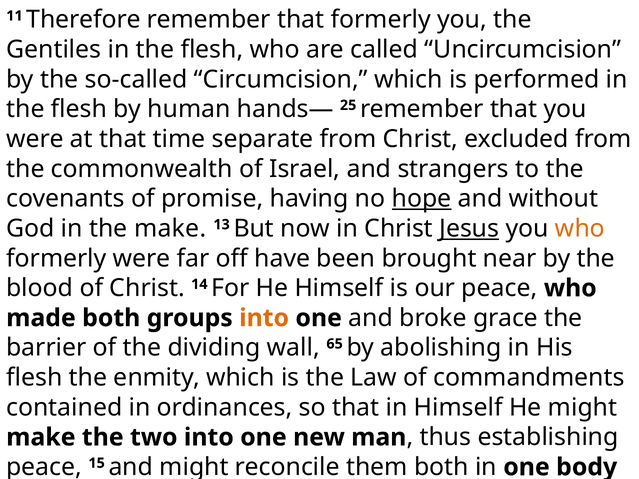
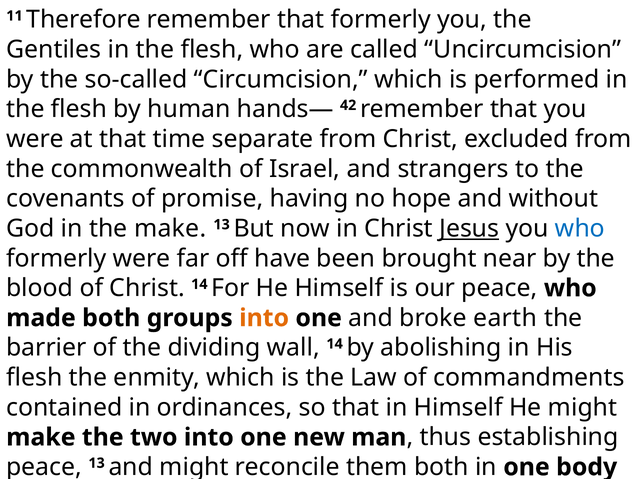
25: 25 -> 42
hope underline: present -> none
who at (580, 229) colour: orange -> blue
grace: grace -> earth
wall 65: 65 -> 14
15 at (97, 463): 15 -> 13
